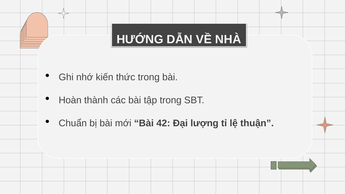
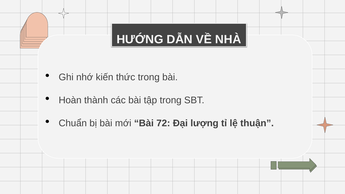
42: 42 -> 72
